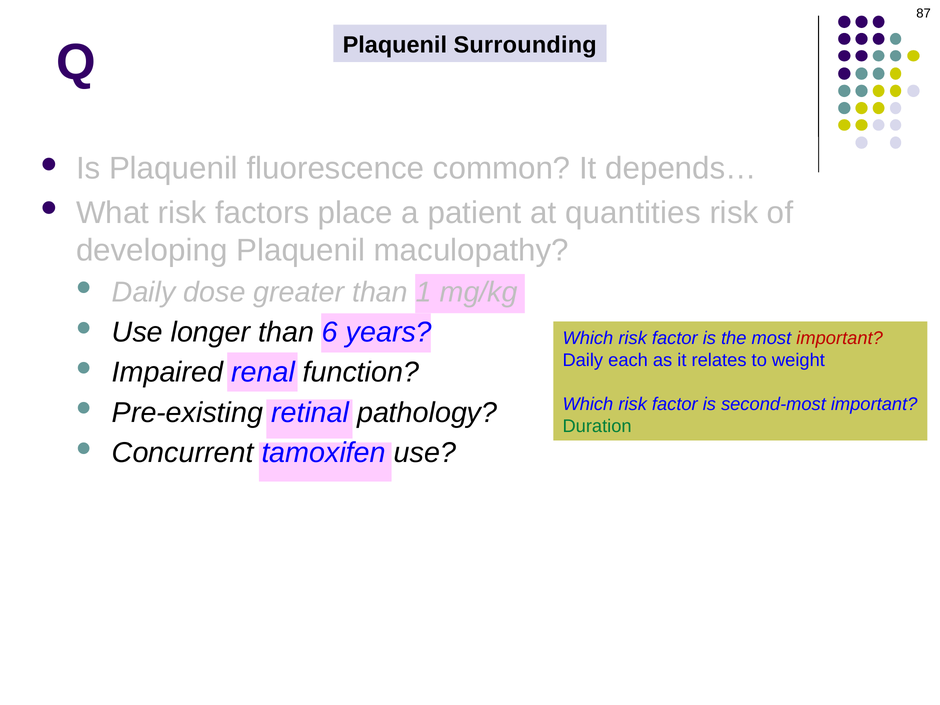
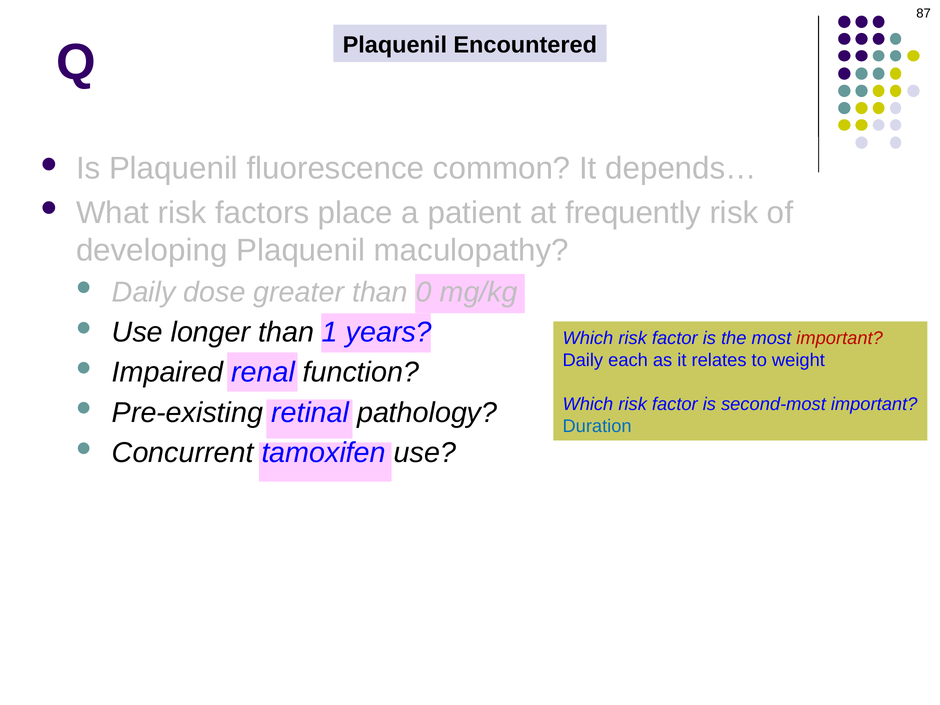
Surrounding: Surrounding -> Encountered
quantities: quantities -> frequently
1: 1 -> 0
6: 6 -> 1
Duration colour: green -> blue
